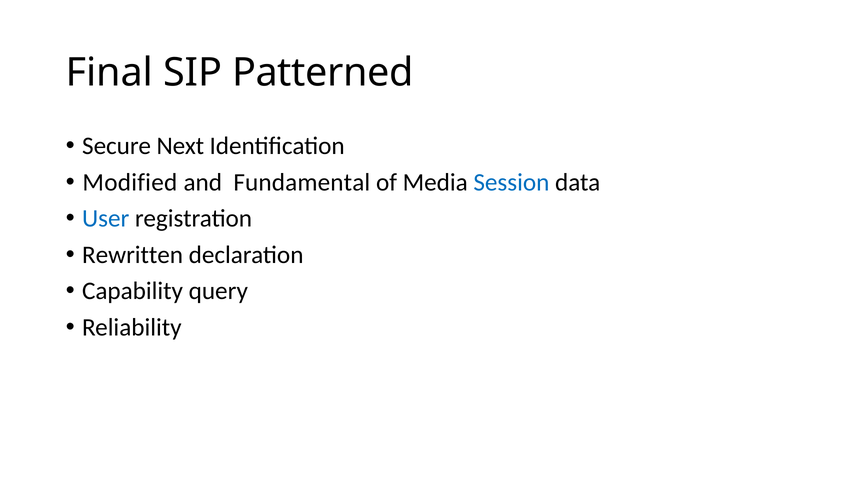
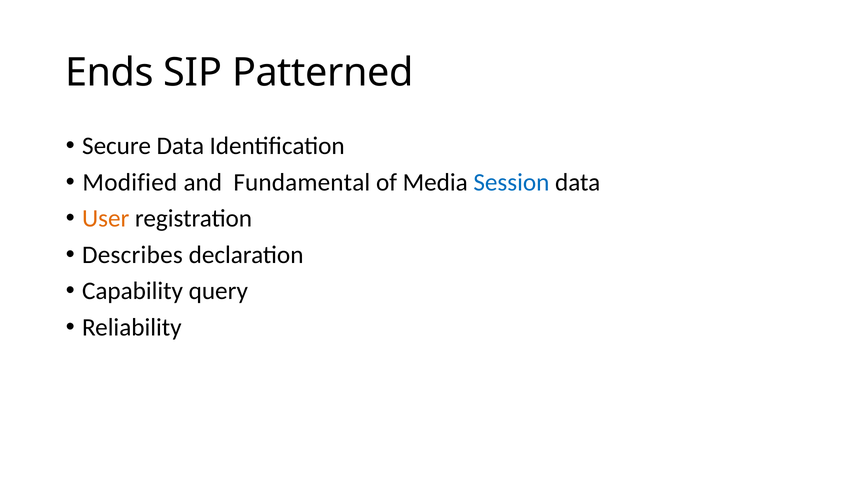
Final: Final -> Ends
Secure Next: Next -> Data
User colour: blue -> orange
Rewritten: Rewritten -> Describes
